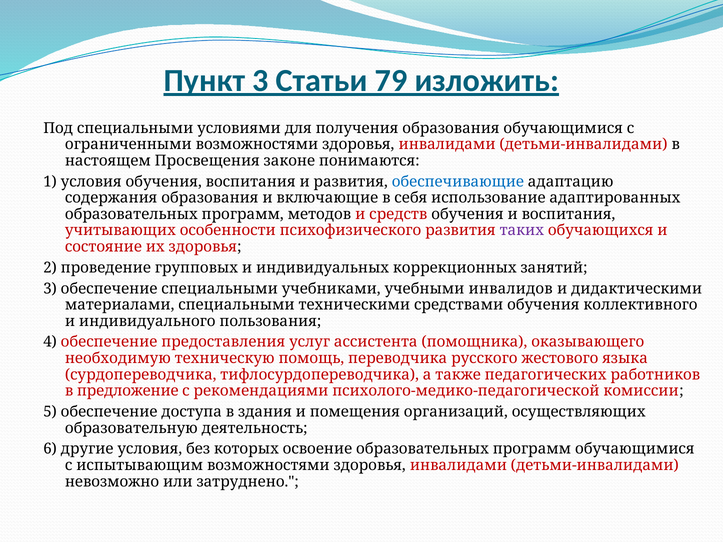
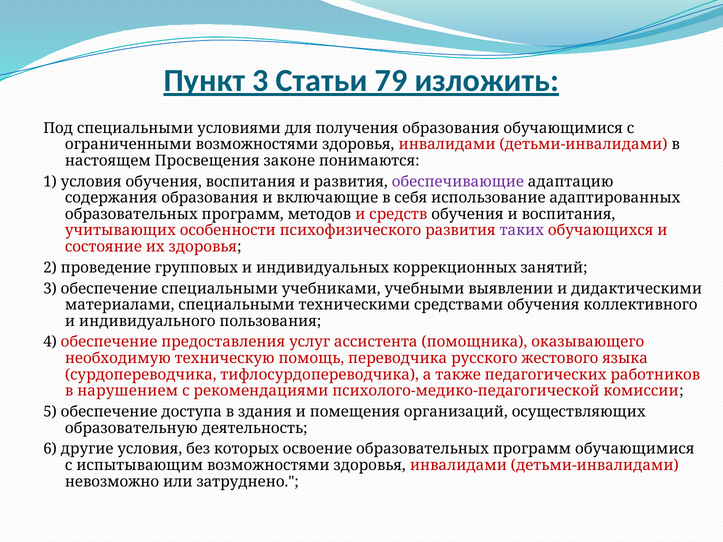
обеспечивающие colour: blue -> purple
инвалидов: инвалидов -> выявлении
предложение: предложение -> нарушением
